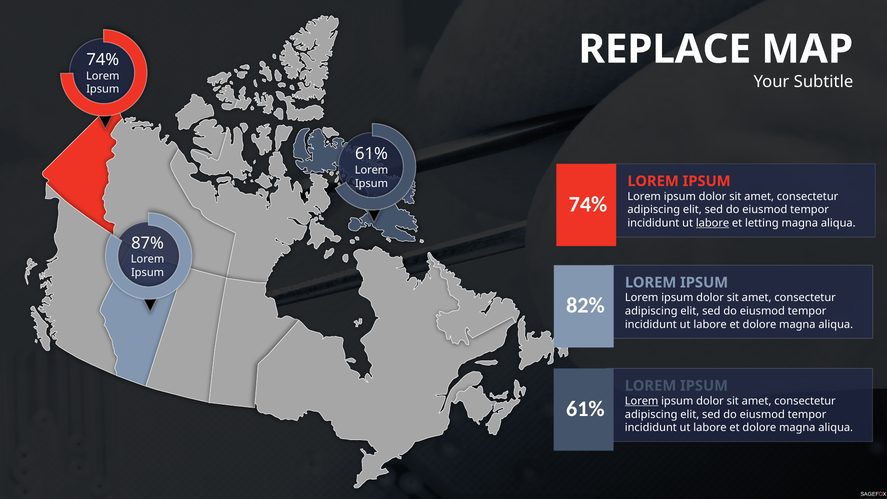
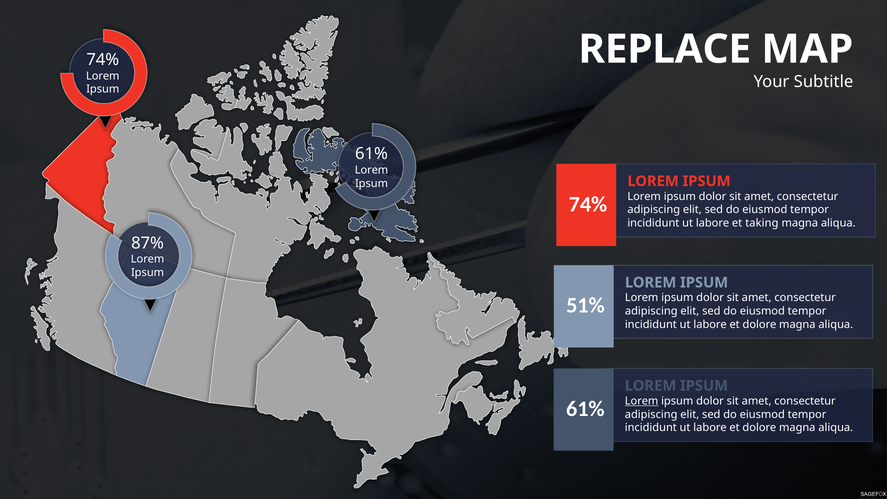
labore at (713, 223) underline: present -> none
letting: letting -> taking
82%: 82% -> 51%
